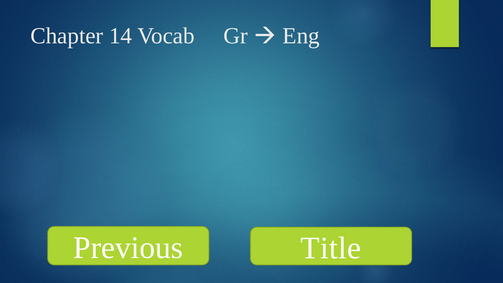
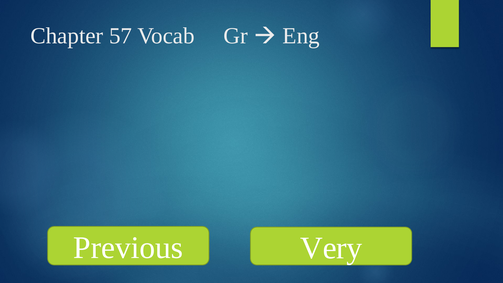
14: 14 -> 57
Title: Title -> Very
